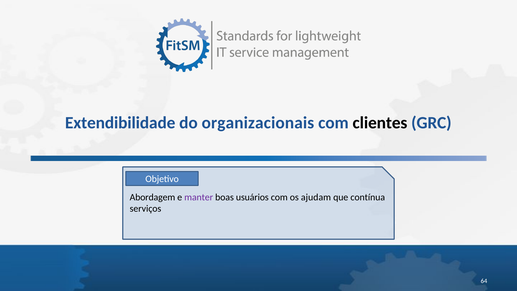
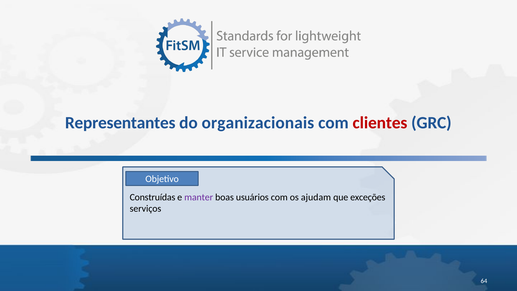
Extendibilidade: Extendibilidade -> Representantes
clientes colour: black -> red
Abordagem: Abordagem -> Construídas
contínua: contínua -> exceções
